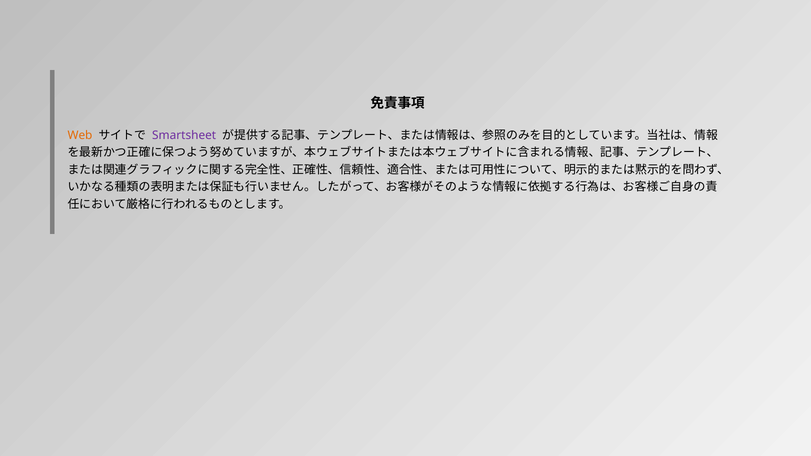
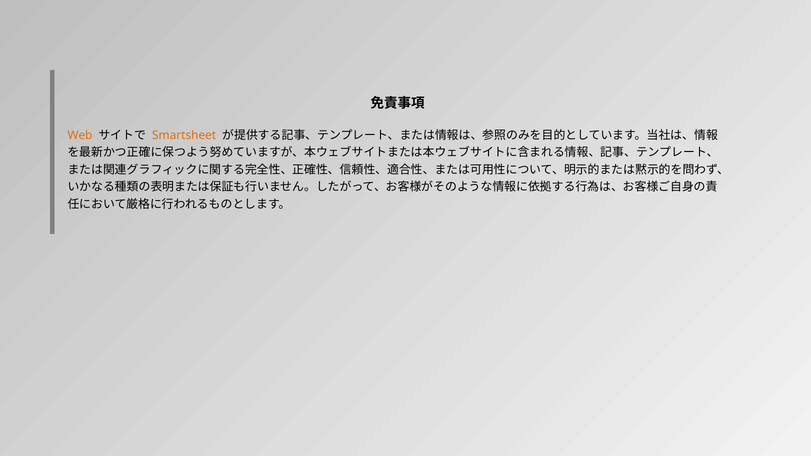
Smartsheet colour: purple -> orange
